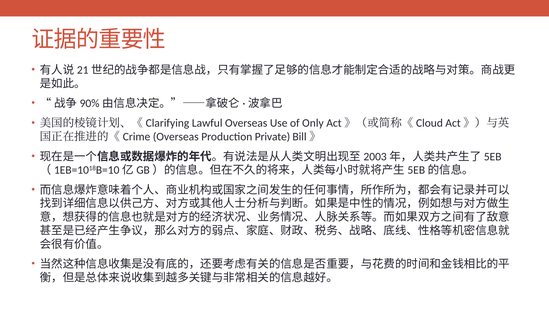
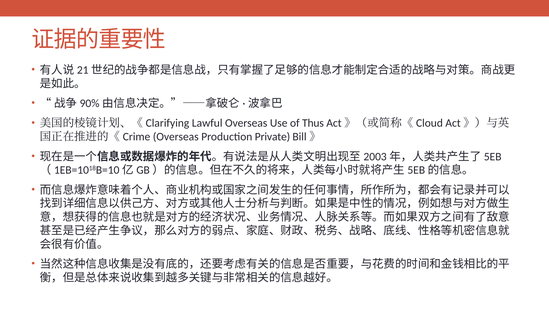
Only: Only -> Thus
